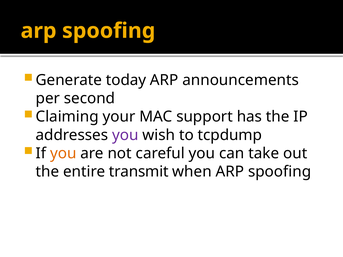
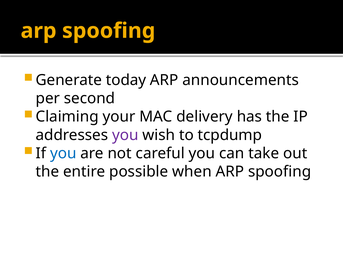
support: support -> delivery
you at (63, 153) colour: orange -> blue
transmit: transmit -> possible
